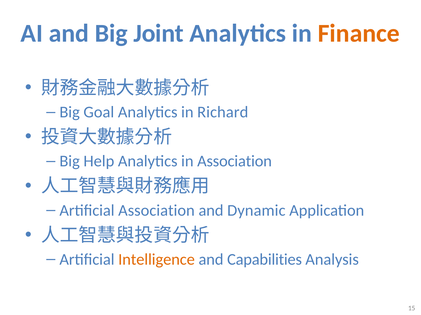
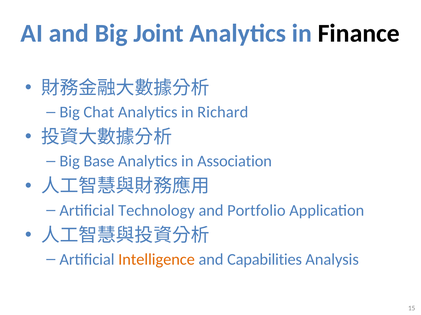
Finance colour: orange -> black
Goal: Goal -> Chat
Help: Help -> Base
Artificial Association: Association -> Technology
Dynamic: Dynamic -> Portfolio
